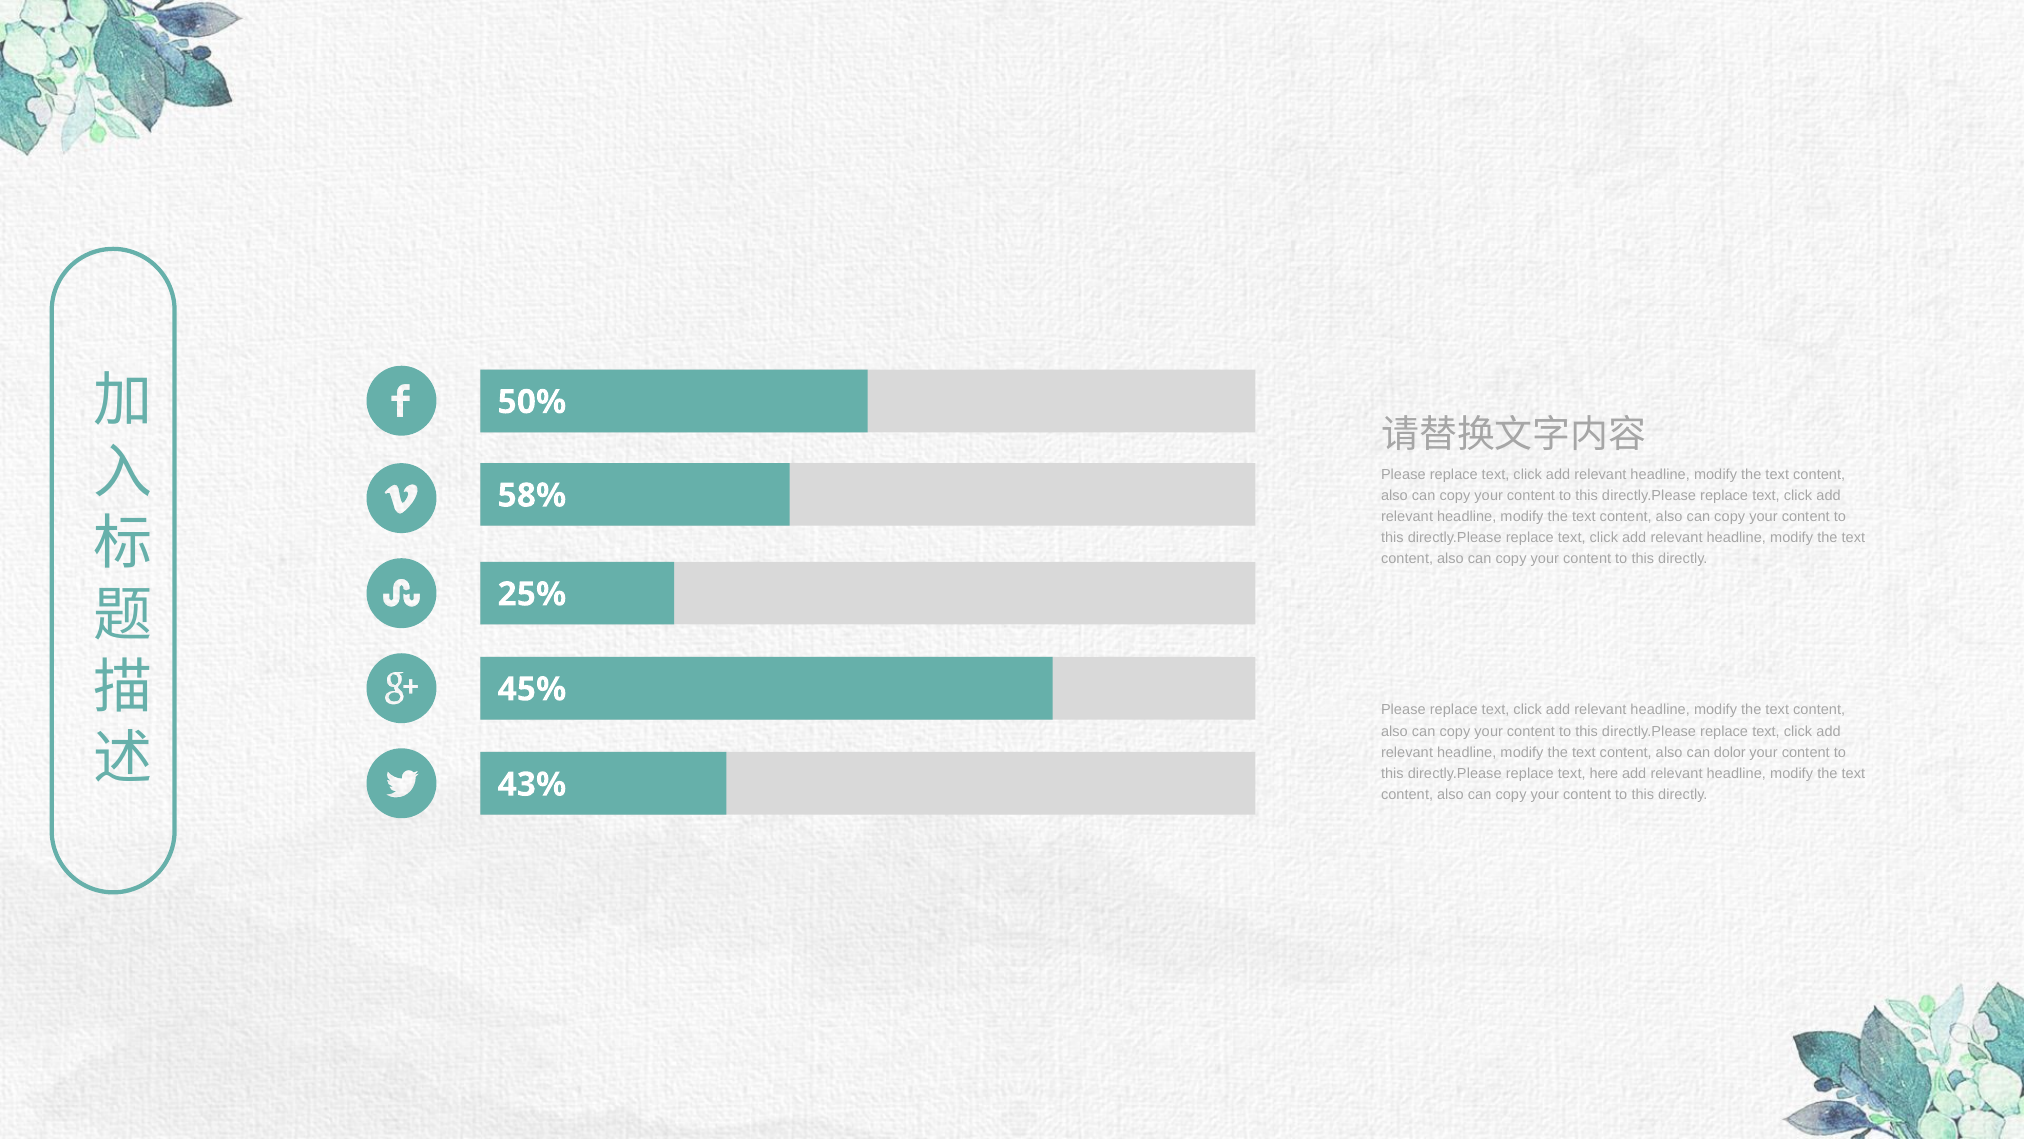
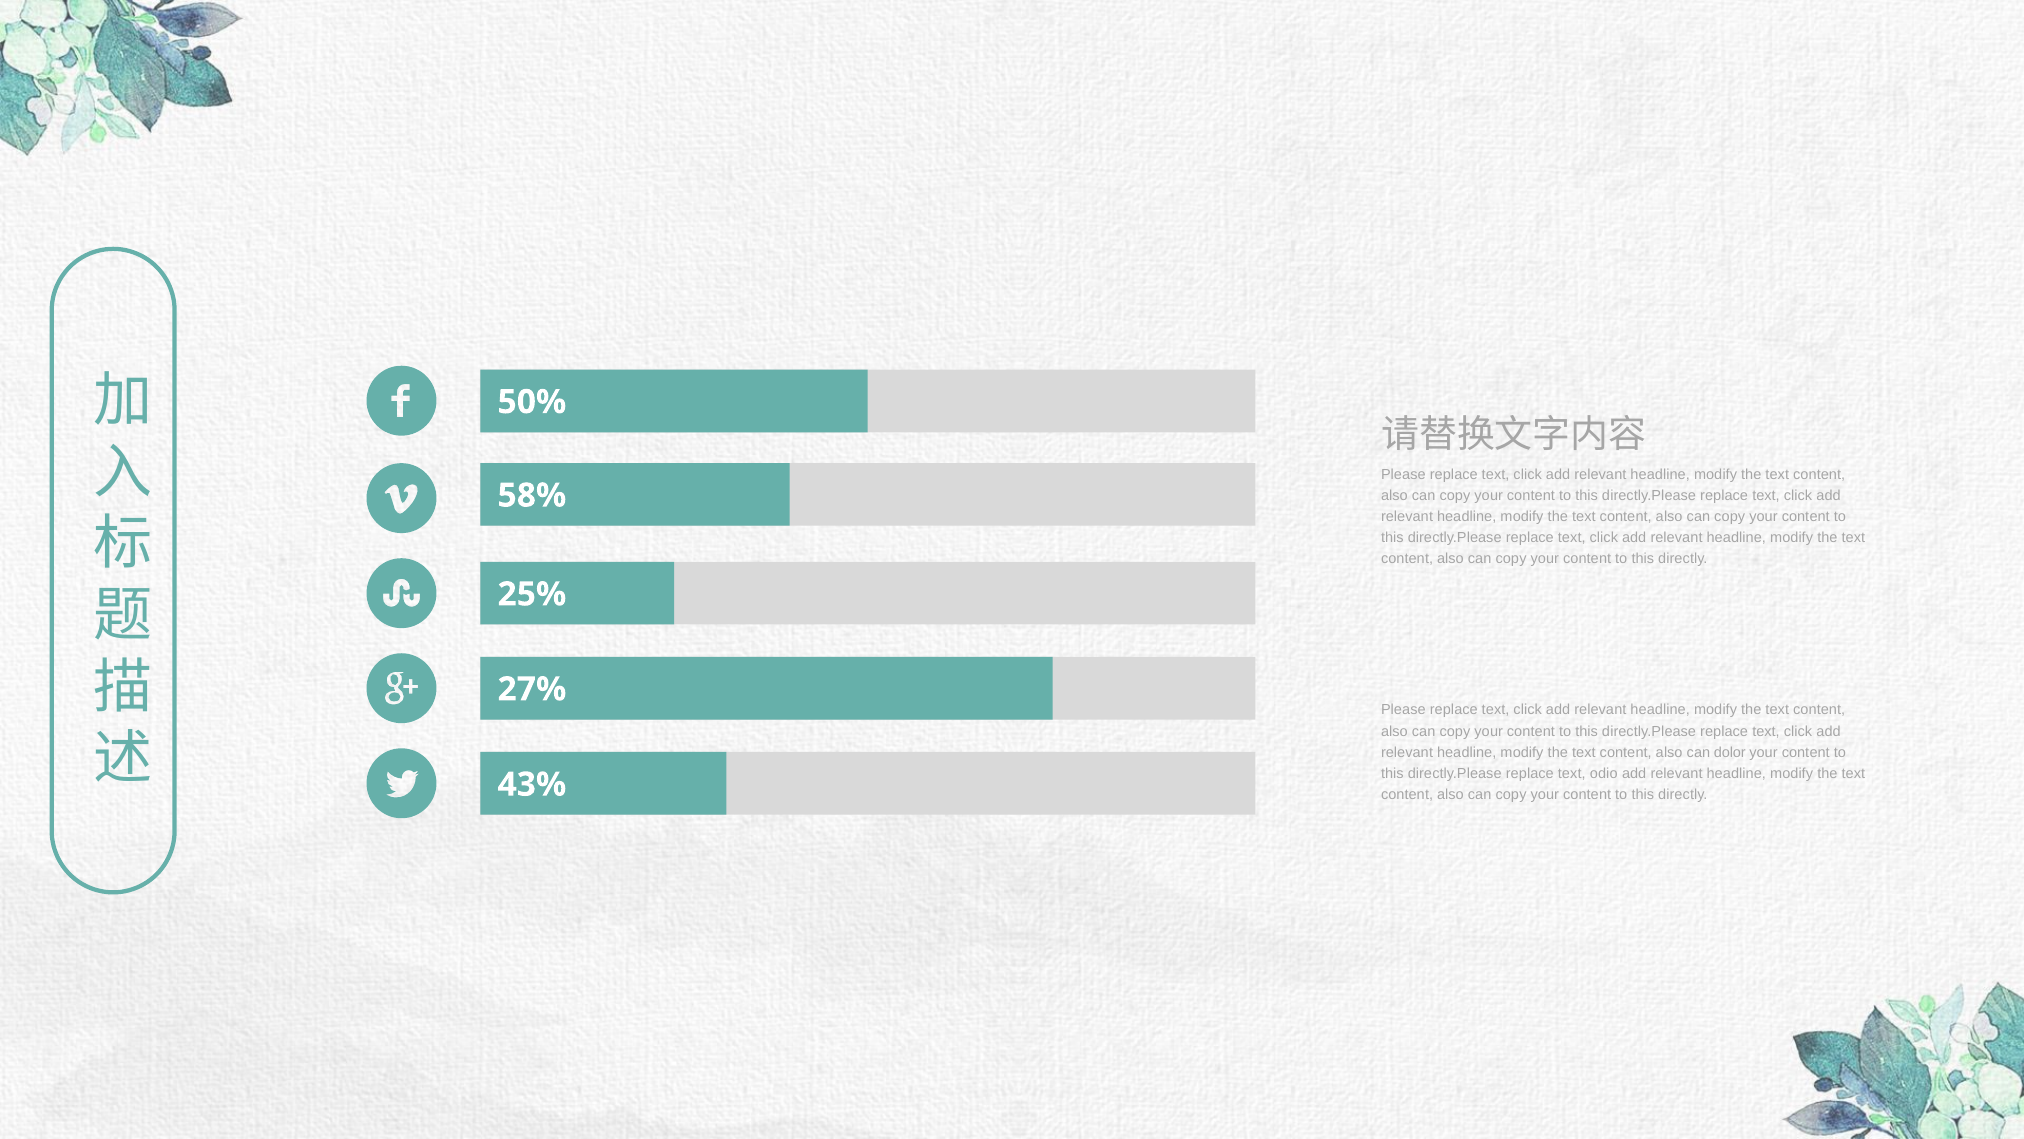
45%: 45% -> 27%
here: here -> odio
